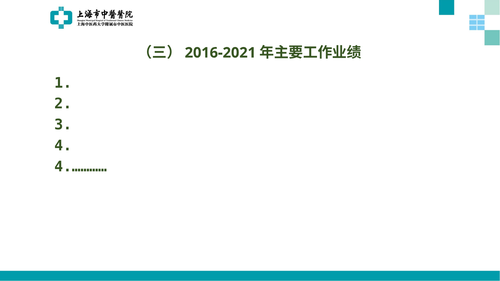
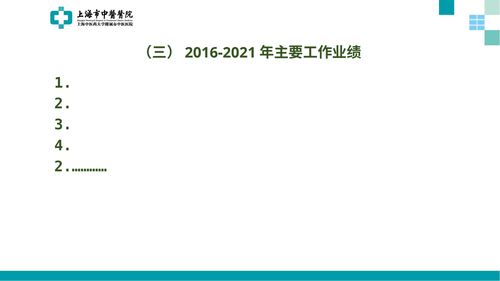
4.…………: 4.………… -> 2.…………
